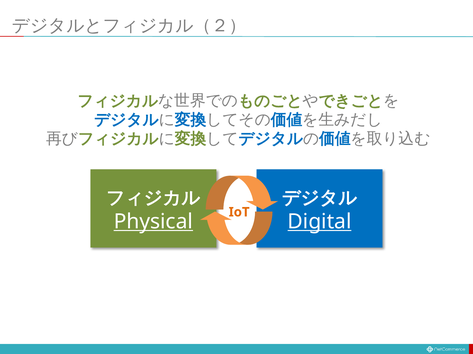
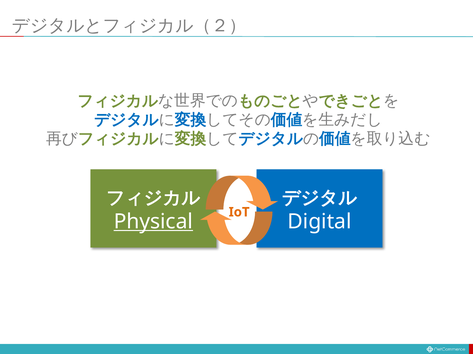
Digital underline: present -> none
